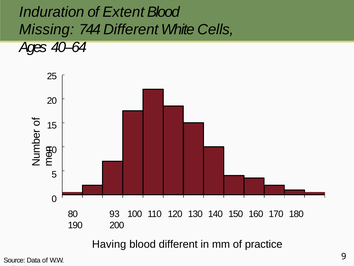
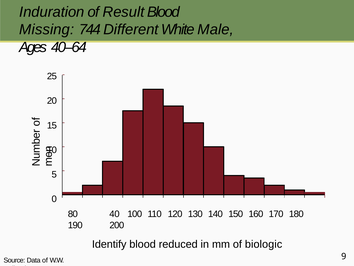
Extent: Extent -> Result
Cells: Cells -> Male
93: 93 -> 40
Having: Having -> Identify
blood different: different -> reduced
practice: practice -> biologic
